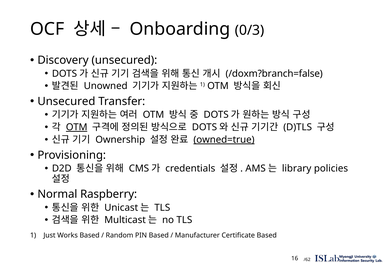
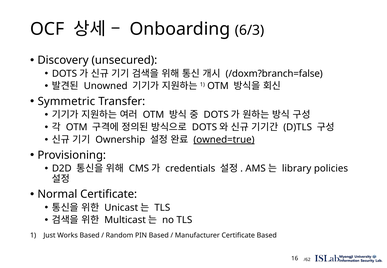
0/3: 0/3 -> 6/3
Unsecured at (66, 101): Unsecured -> Symmetric
OTM at (77, 127) underline: present -> none
Normal Raspberry: Raspberry -> Certificate
